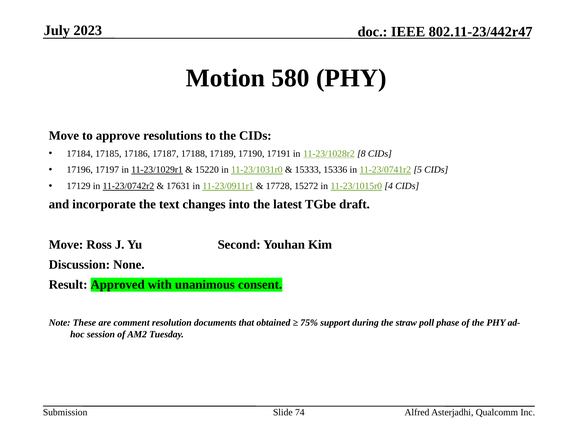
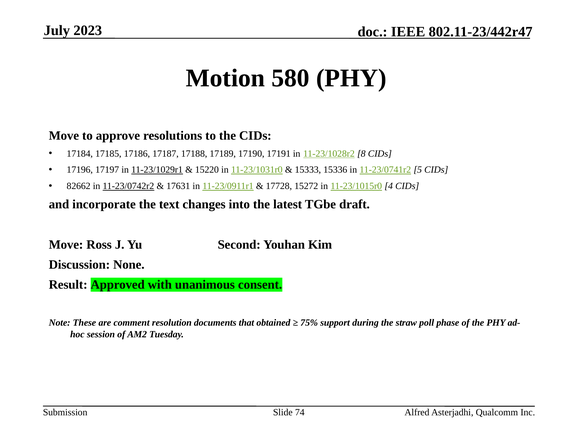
17129: 17129 -> 82662
